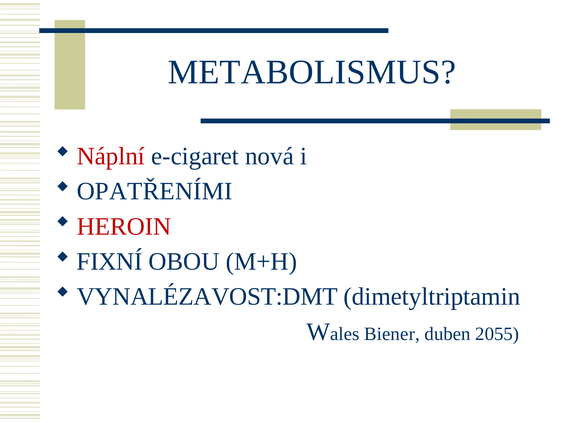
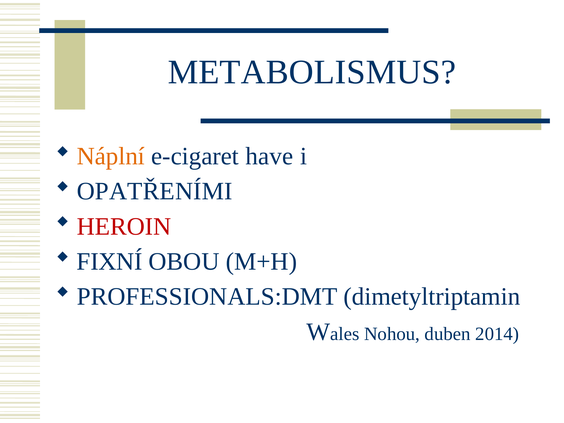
Náplní colour: red -> orange
nová: nová -> have
VYNALÉZAVOST:DMT: VYNALÉZAVOST:DMT -> PROFESSIONALS:DMT
Biener: Biener -> Nohou
2055: 2055 -> 2014
